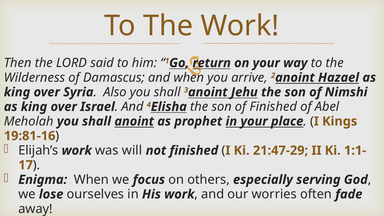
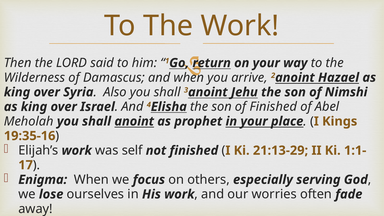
19:81-16: 19:81-16 -> 19:35-16
will: will -> self
21:47-29: 21:47-29 -> 21:13-29
